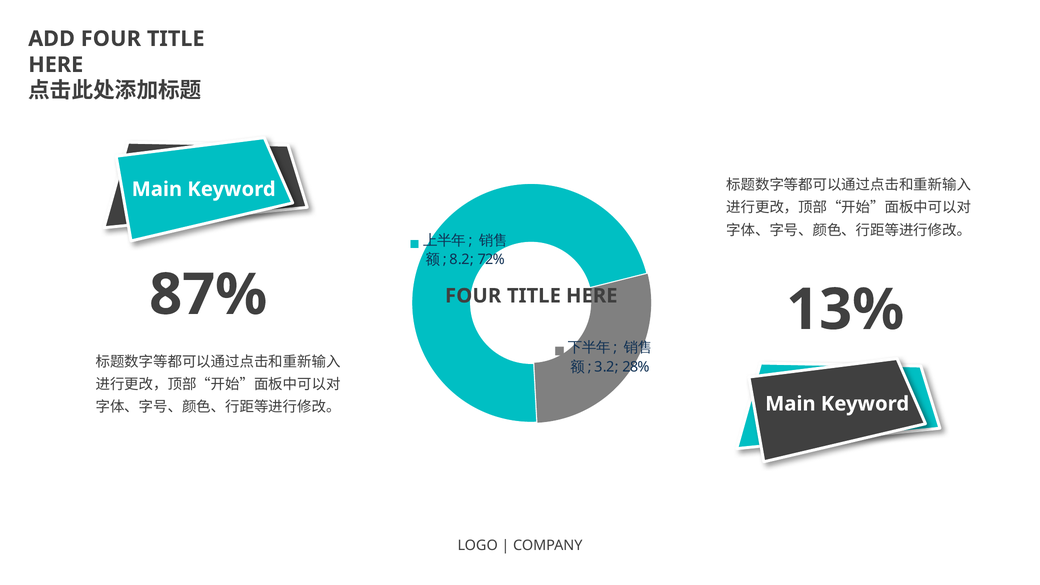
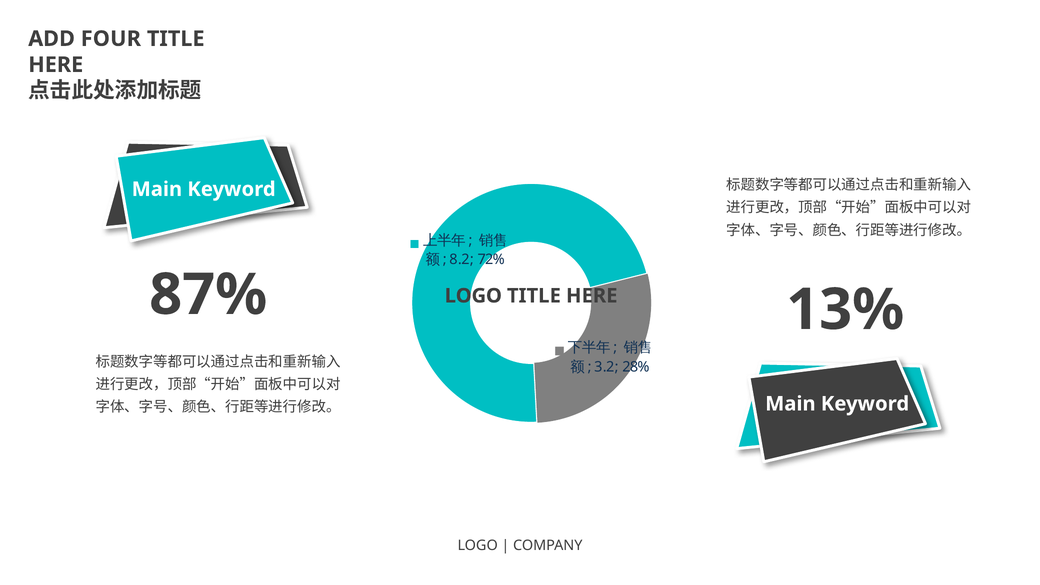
FOUR at (473, 296): FOUR -> LOGO
